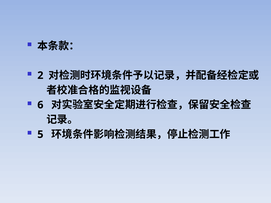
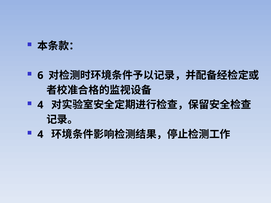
2: 2 -> 6
6 at (40, 105): 6 -> 4
5 at (40, 135): 5 -> 4
